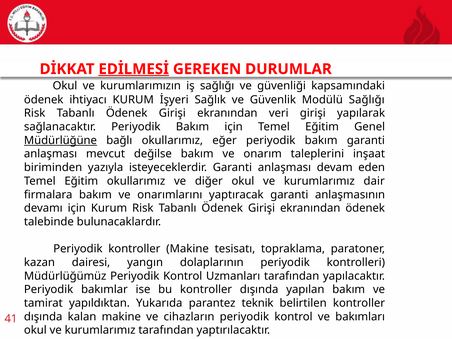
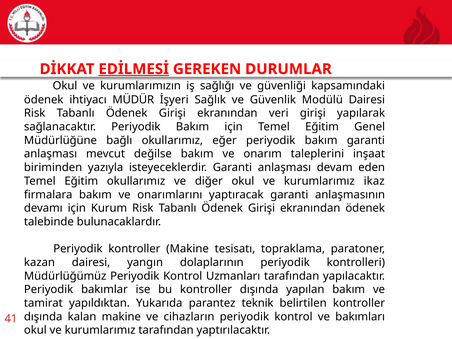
ihtiyacı KURUM: KURUM -> MÜDÜR
Modülü Sağlığı: Sağlığı -> Dairesi
Müdürlüğüne underline: present -> none
dair: dair -> ikaz
